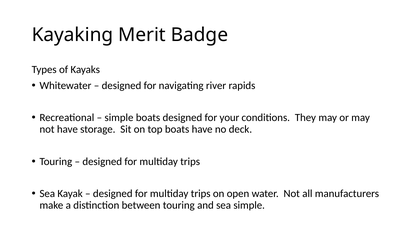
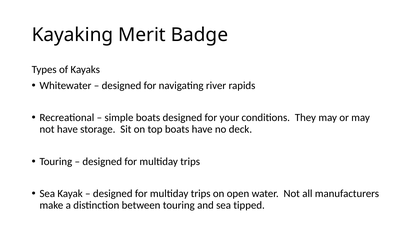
sea simple: simple -> tipped
